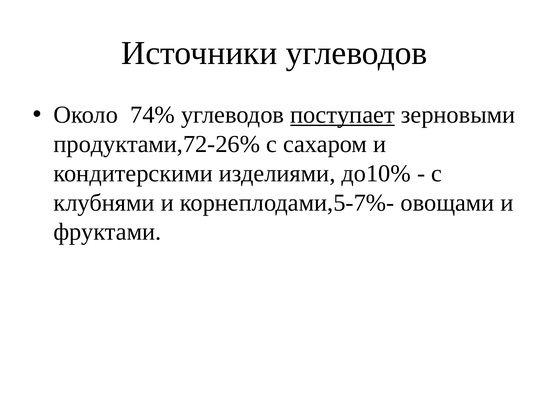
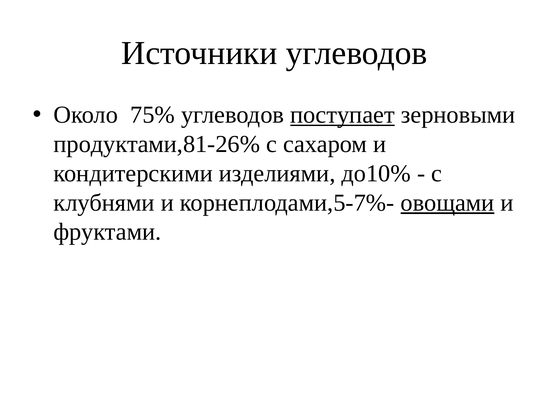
74%: 74% -> 75%
продуктами,72-26%: продуктами,72-26% -> продуктами,81-26%
овощами underline: none -> present
